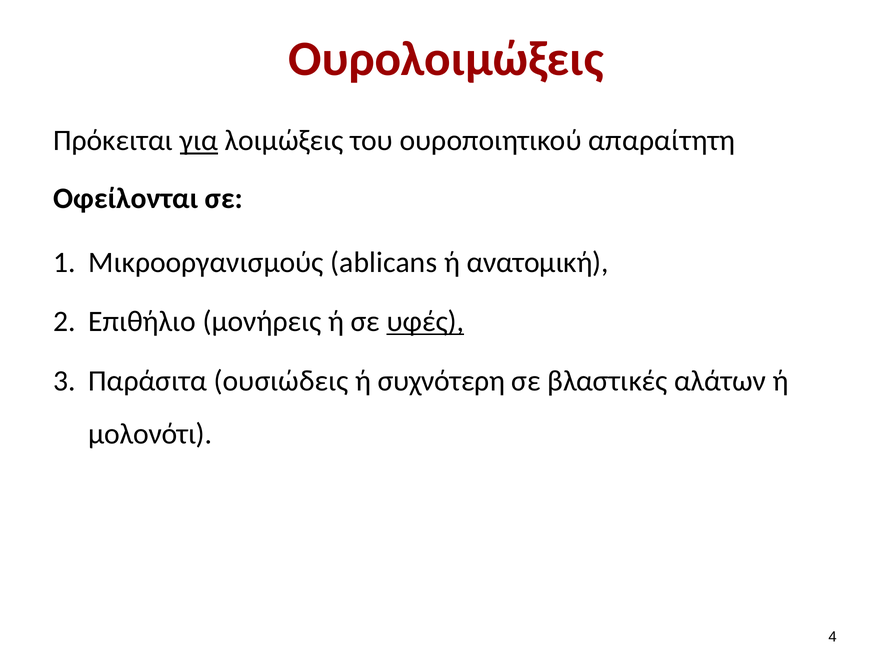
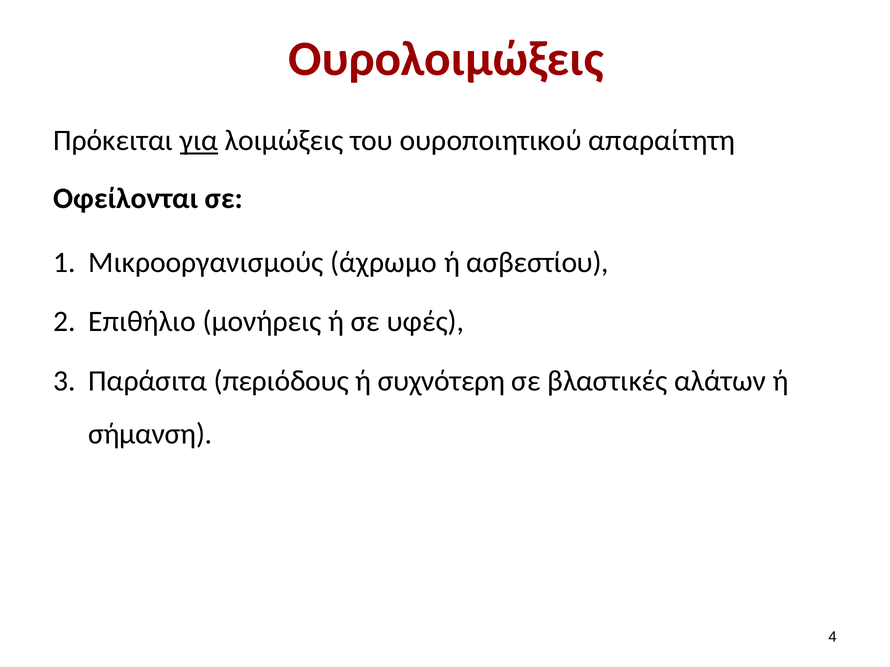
ablicans: ablicans -> άχρωμο
ανατομική: ανατομική -> ασβεστίου
υφές underline: present -> none
ουσιώδεις: ουσιώδεις -> περιόδους
μολονότι: μολονότι -> σήμανση
